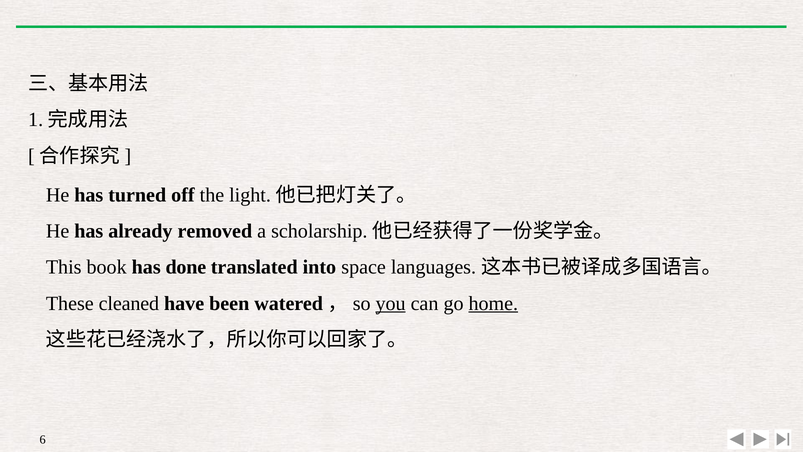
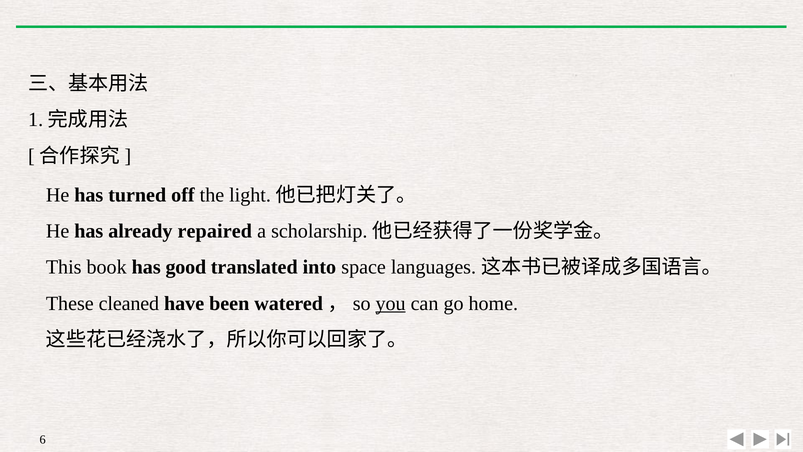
removed: removed -> repaired
done: done -> good
home underline: present -> none
